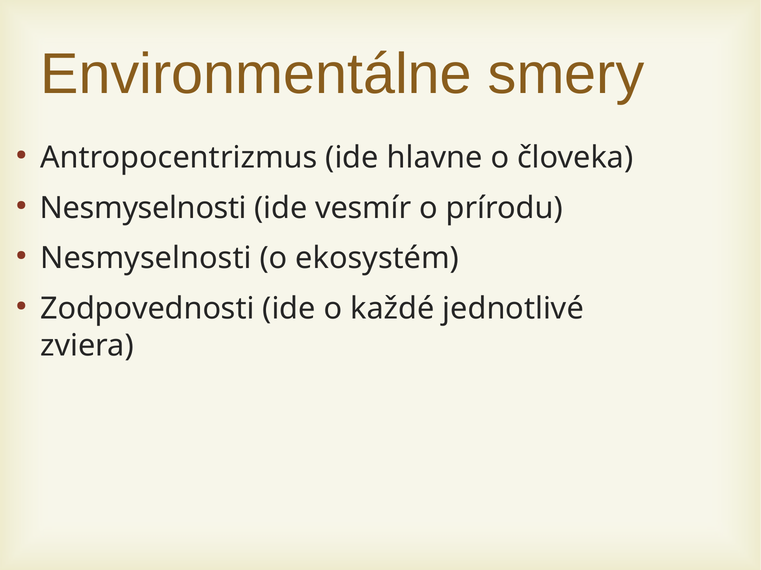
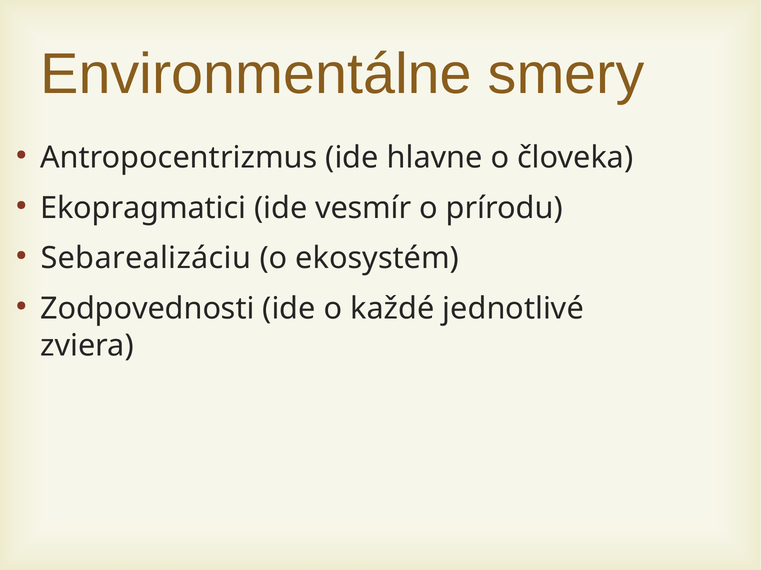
Nesmyselnosti at (143, 208): Nesmyselnosti -> Ekopragmatici
Nesmyselnosti at (146, 259): Nesmyselnosti -> Sebarealizáciu
